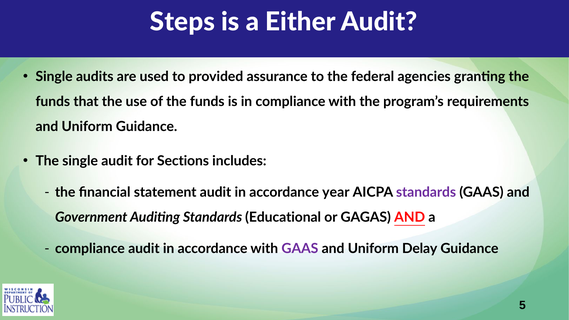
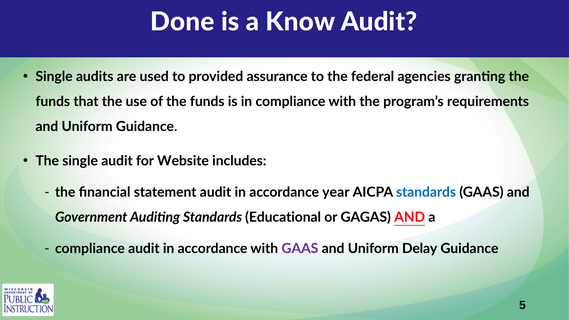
Steps: Steps -> Done
Either: Either -> Know
Sections: Sections -> Website
standards at (426, 192) colour: purple -> blue
